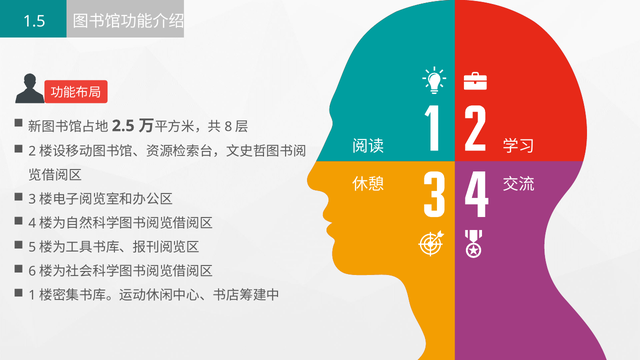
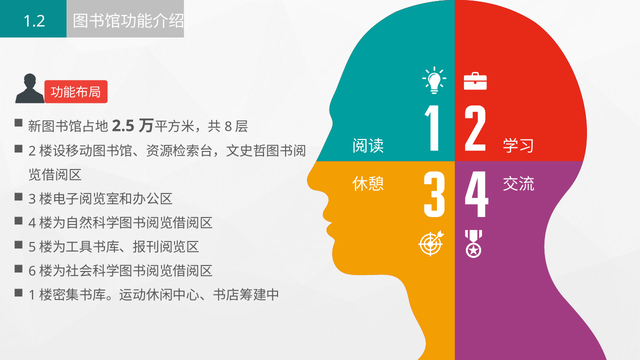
1.5: 1.5 -> 1.2
